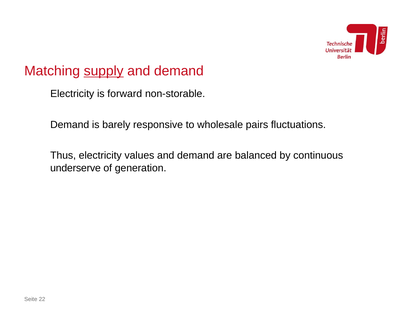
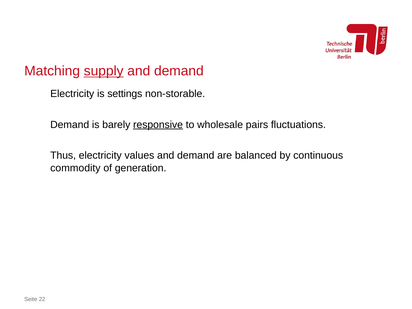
forward: forward -> settings
responsive underline: none -> present
underserve: underserve -> commodity
